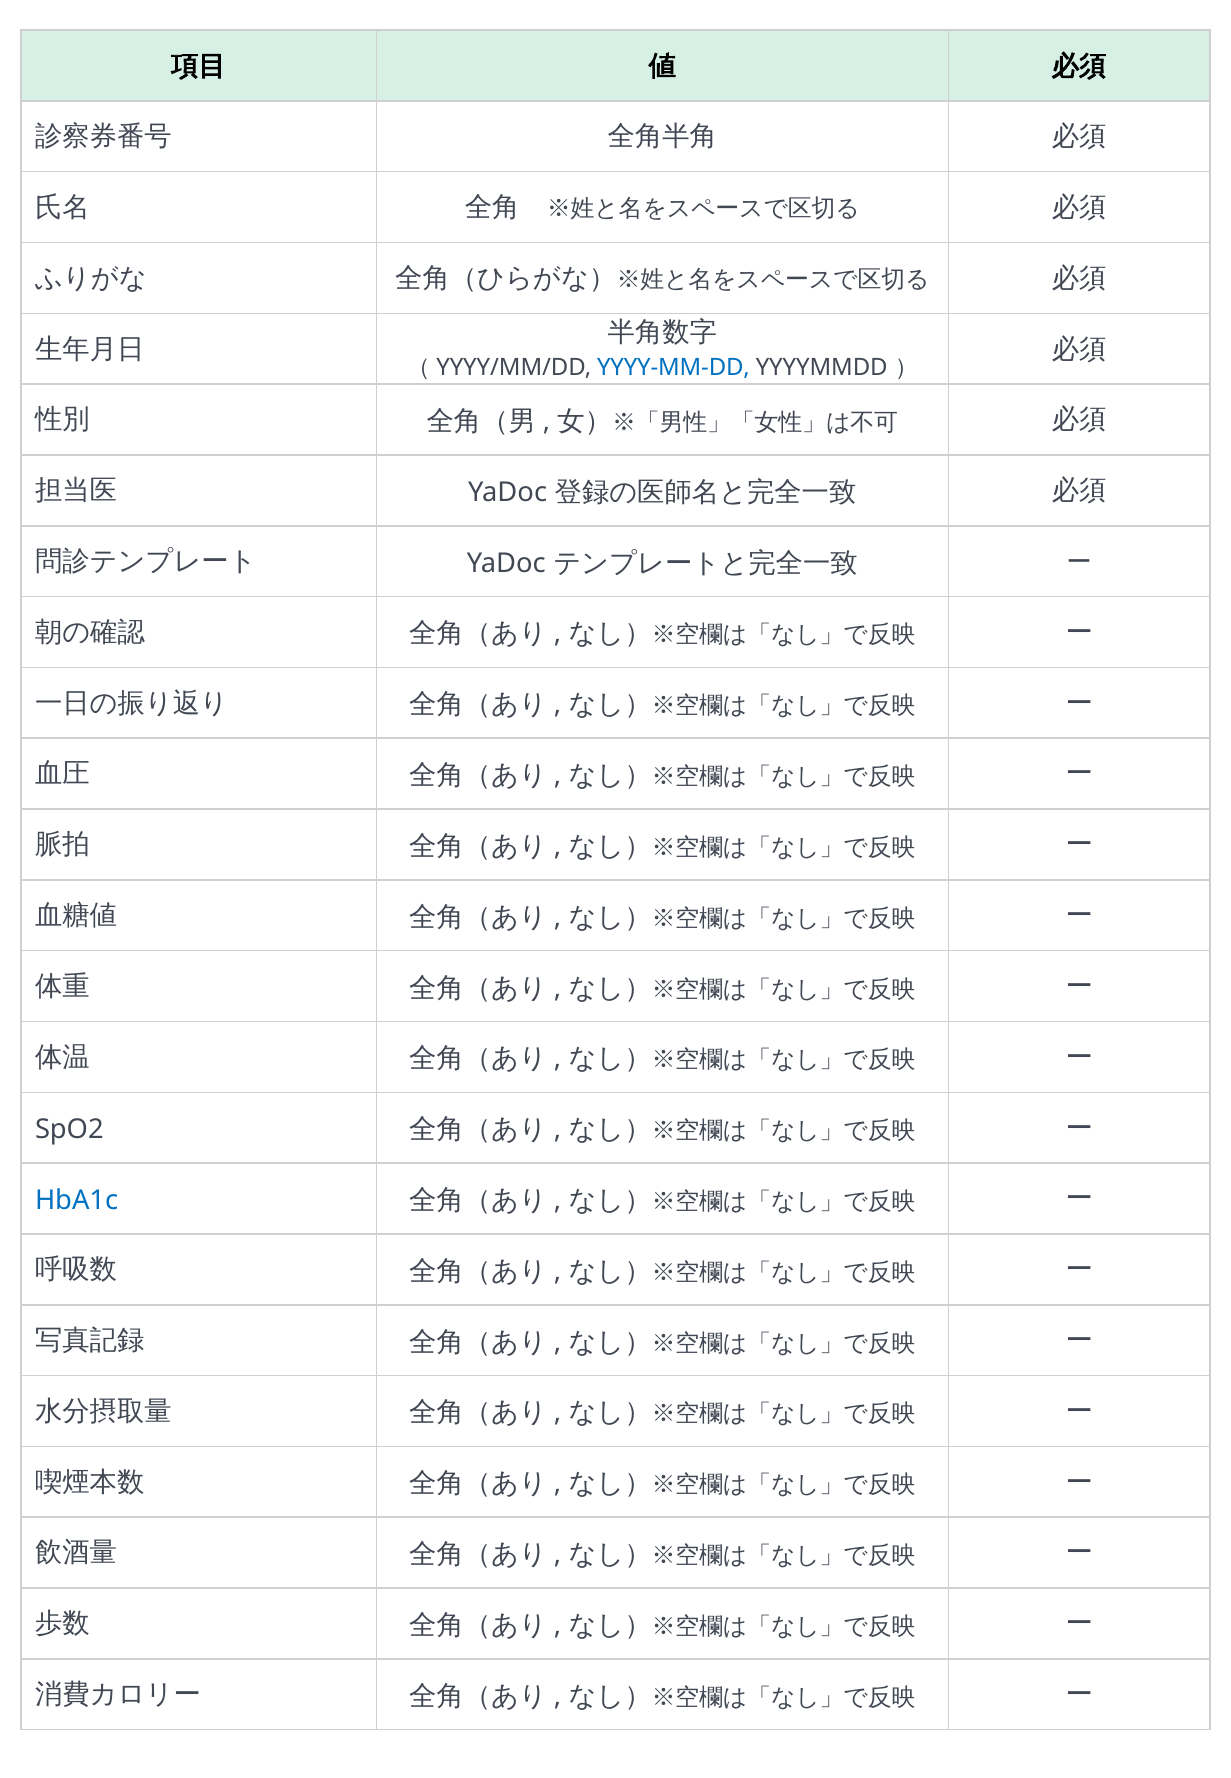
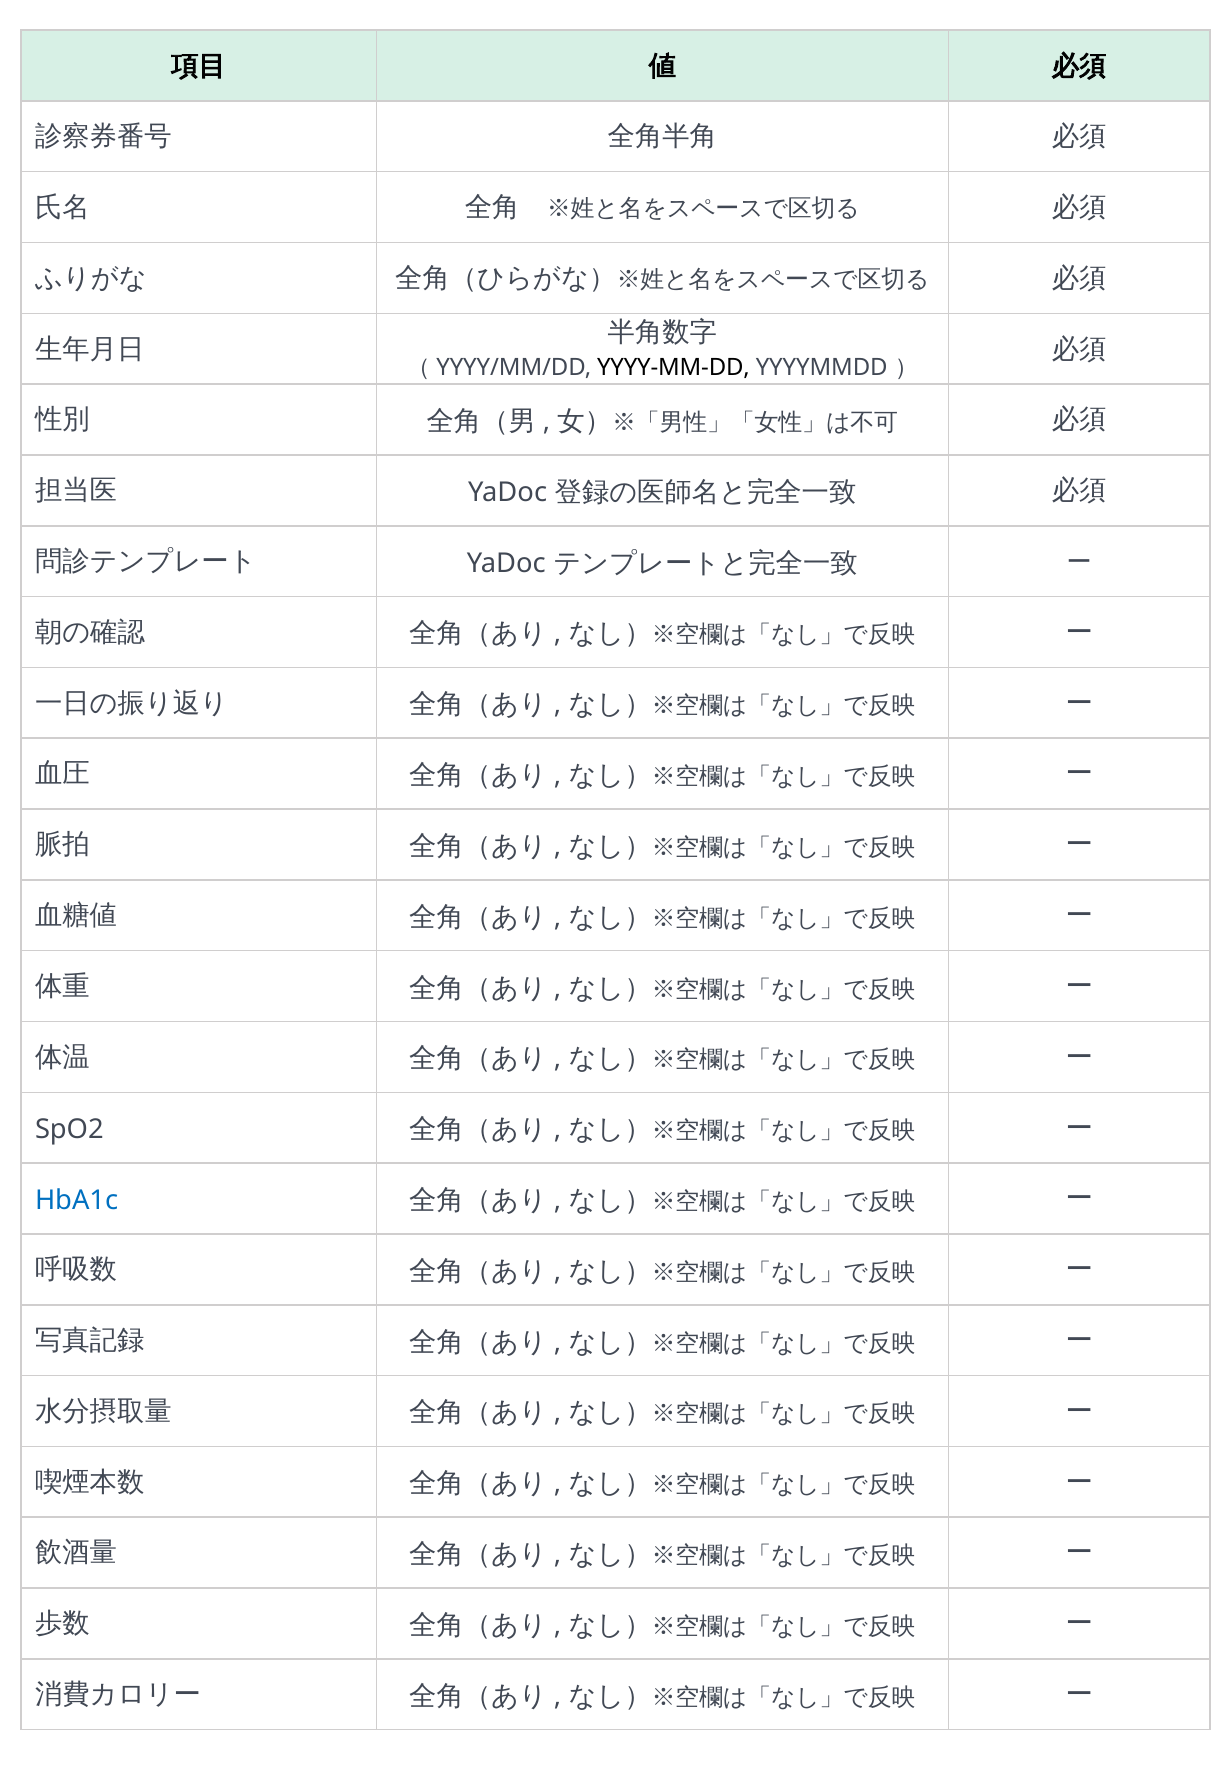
YYYY-MM-DD colour: blue -> black
